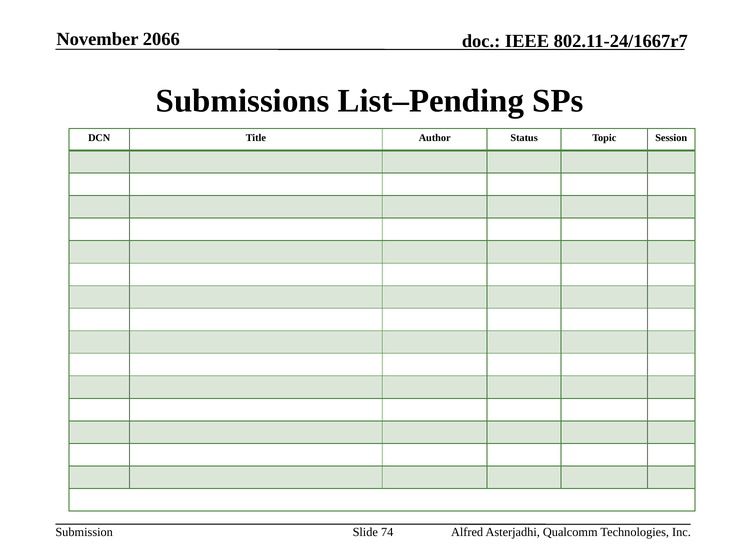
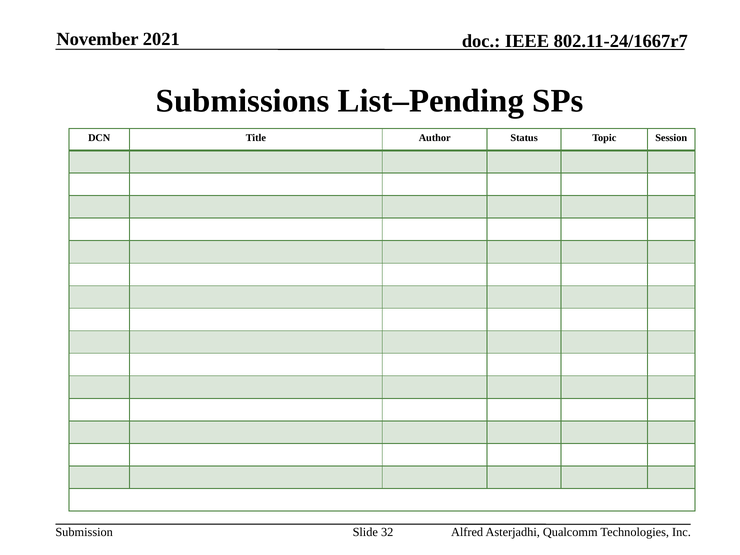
2066: 2066 -> 2021
74: 74 -> 32
